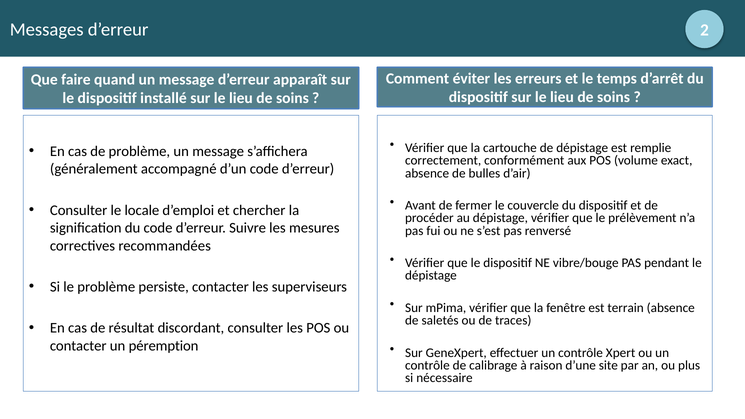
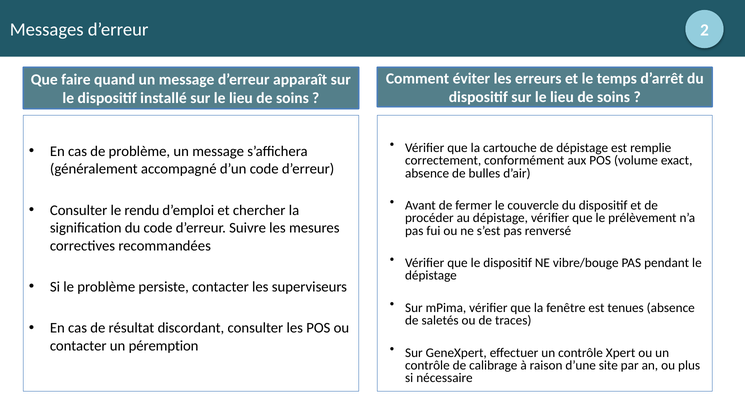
locale: locale -> rendu
terrain: terrain -> tenues
